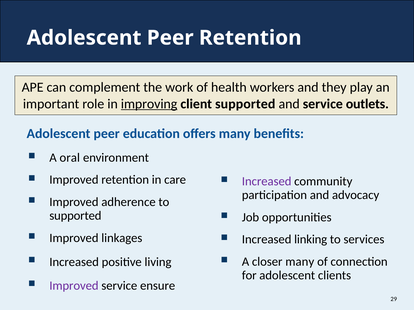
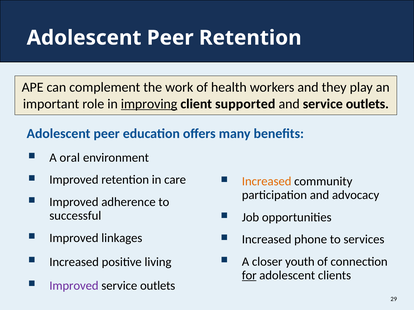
Increased at (267, 182) colour: purple -> orange
supported at (75, 216): supported -> successful
linking: linking -> phone
closer many: many -> youth
for underline: none -> present
ensure at (158, 286): ensure -> outlets
